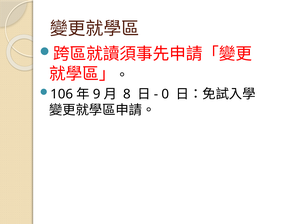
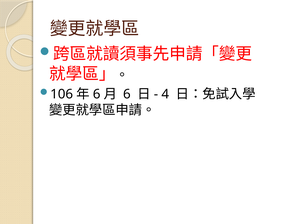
9 at (97, 94): 9 -> 6
8 at (127, 94): 8 -> 6
0: 0 -> 4
